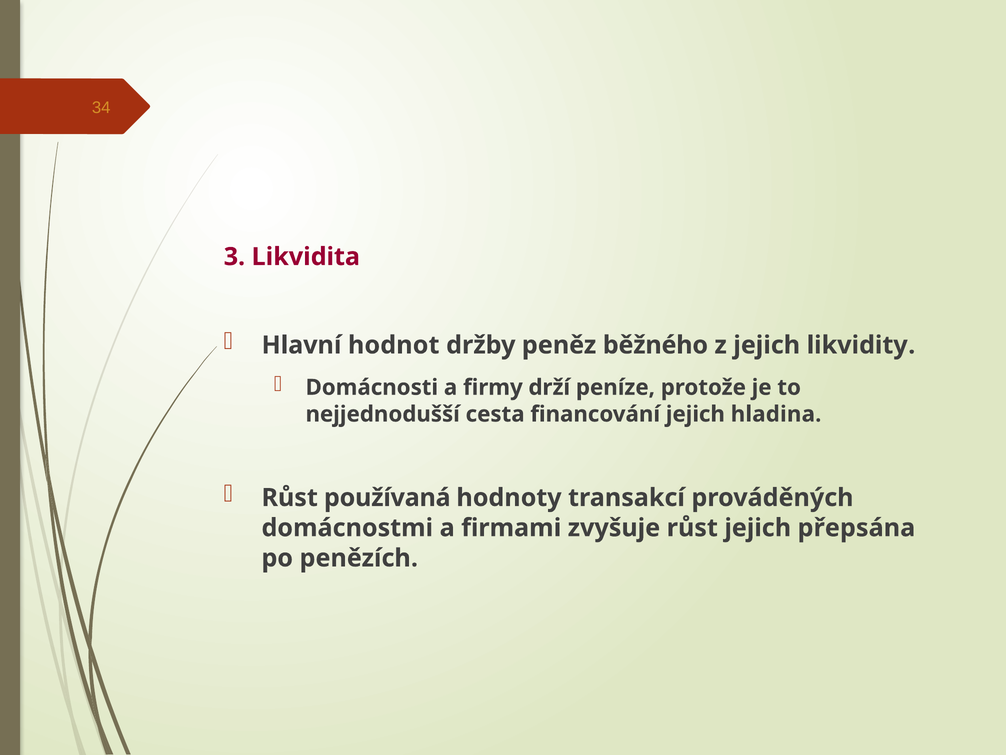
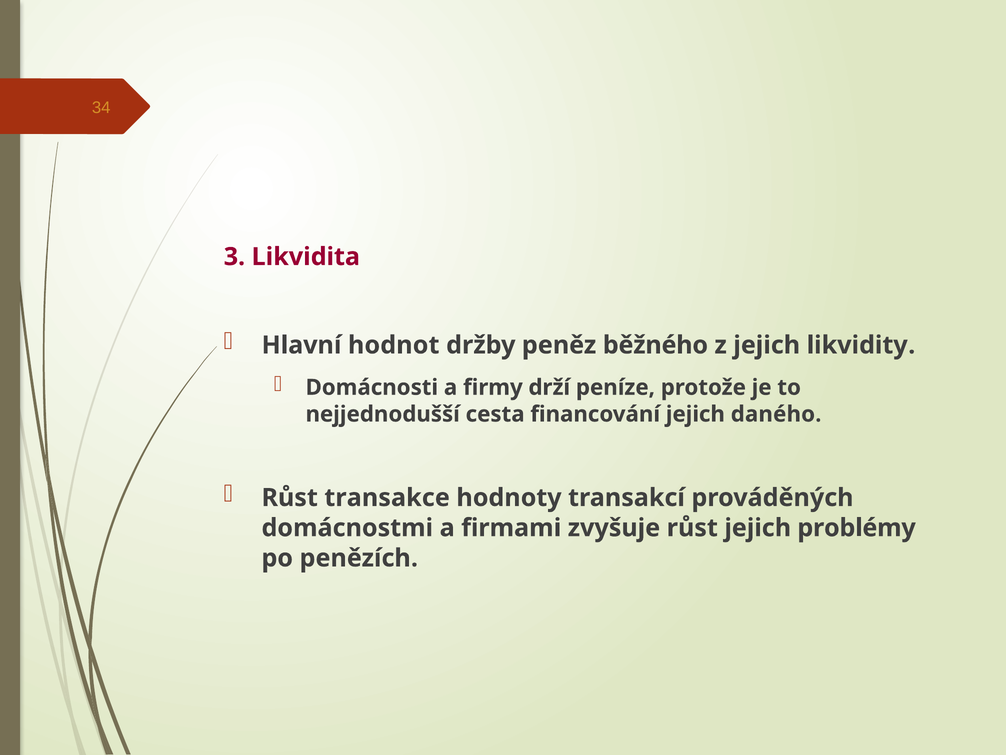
hladina: hladina -> daného
používaná: používaná -> transakce
přepsána: přepsána -> problémy
